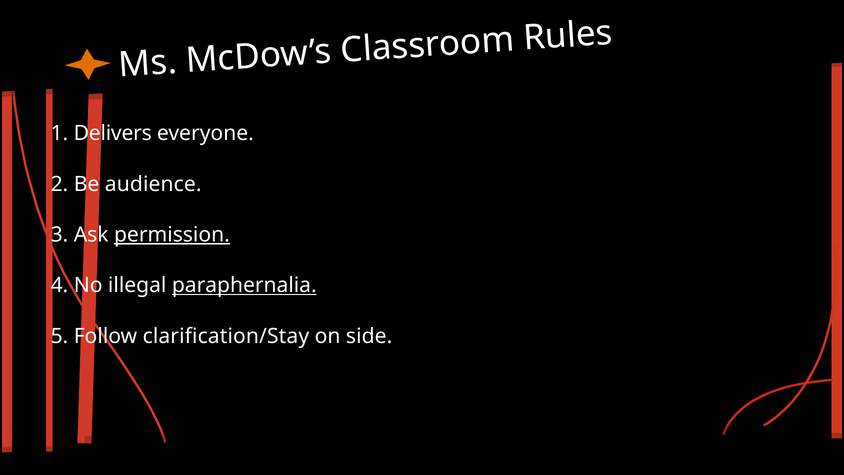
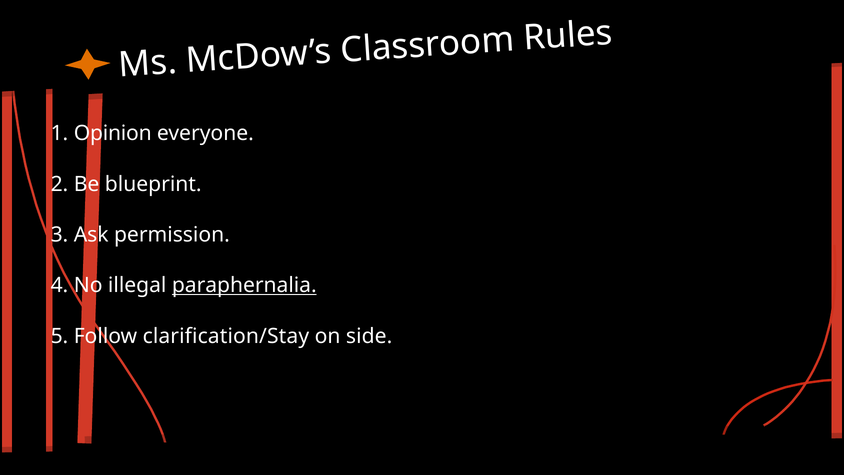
Delivers: Delivers -> Opinion
audience: audience -> blueprint
permission underline: present -> none
